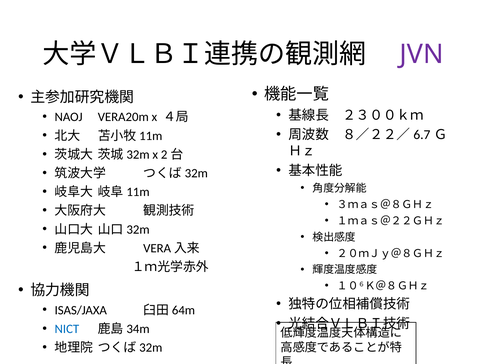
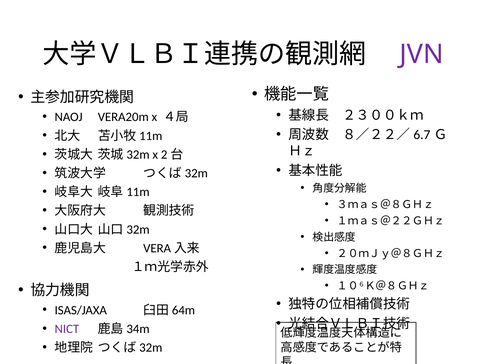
NICT colour: blue -> purple
